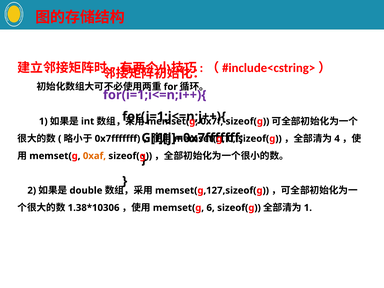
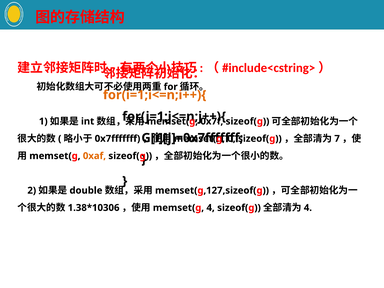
for(i=1;i<=n;i++){ colour: purple -> orange
4: 4 -> 7
6 at (211, 208): 6 -> 4
1 at (308, 208): 1 -> 4
